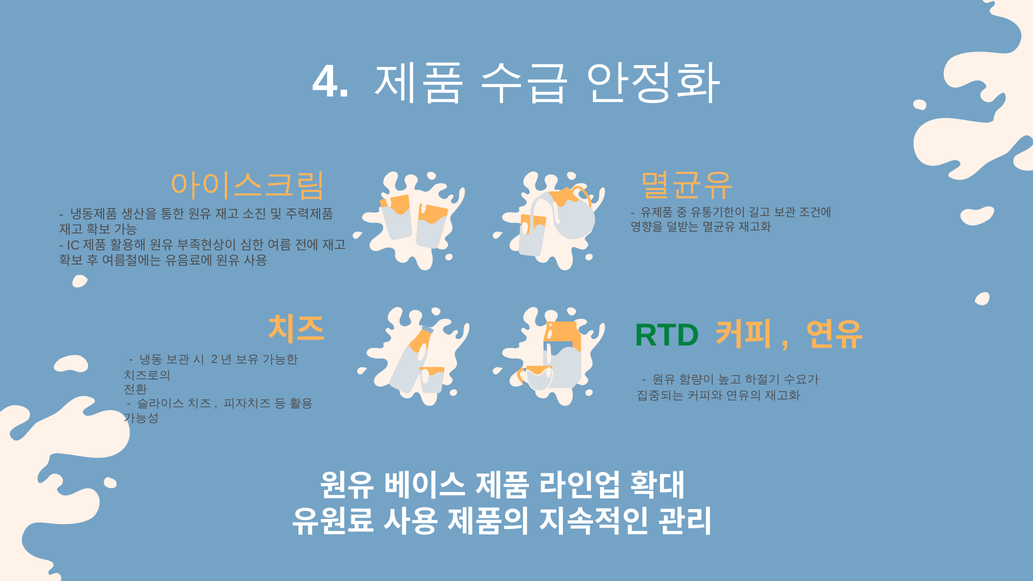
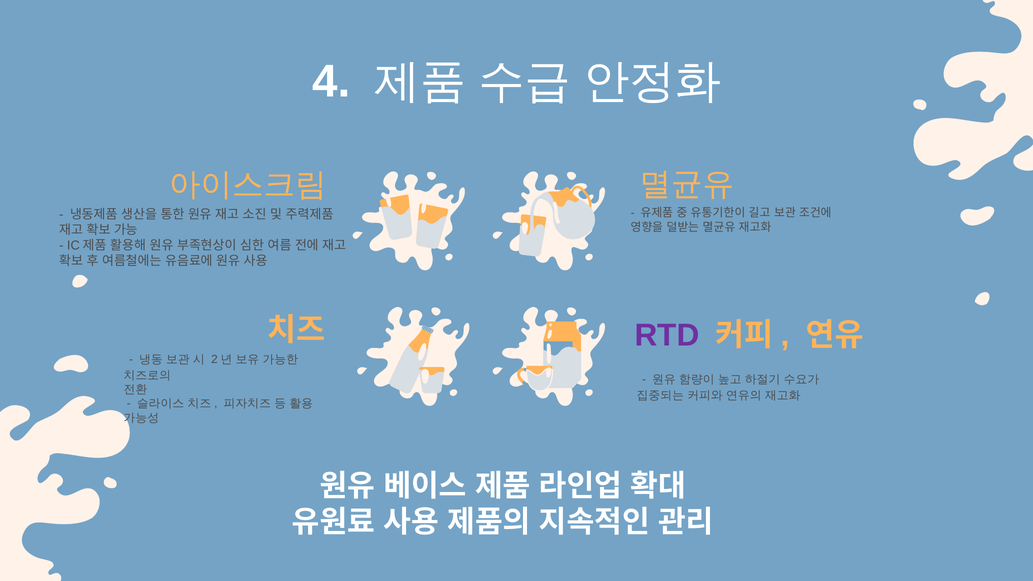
RTD colour: green -> purple
